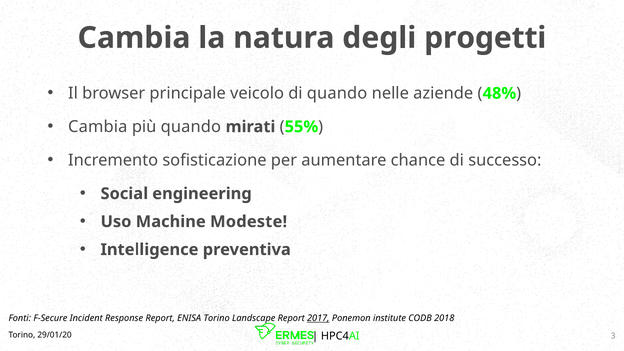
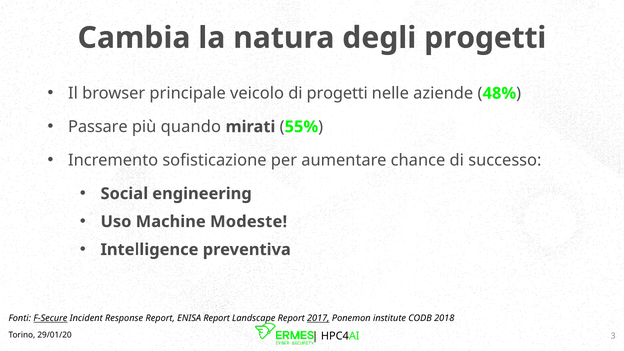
di quando: quando -> progetti
Cambia at (98, 127): Cambia -> Passare
F-Secure underline: none -> present
ENISA Torino: Torino -> Report
